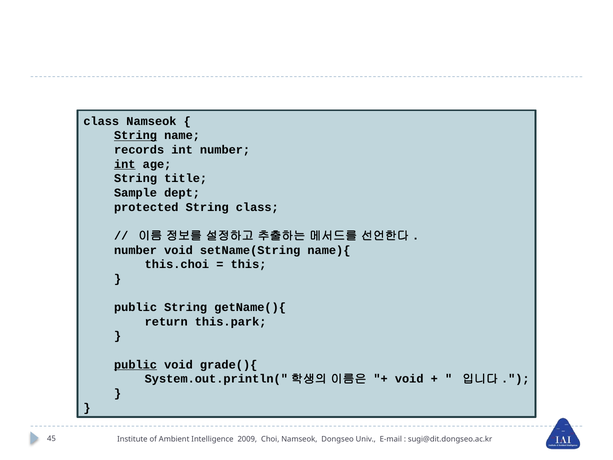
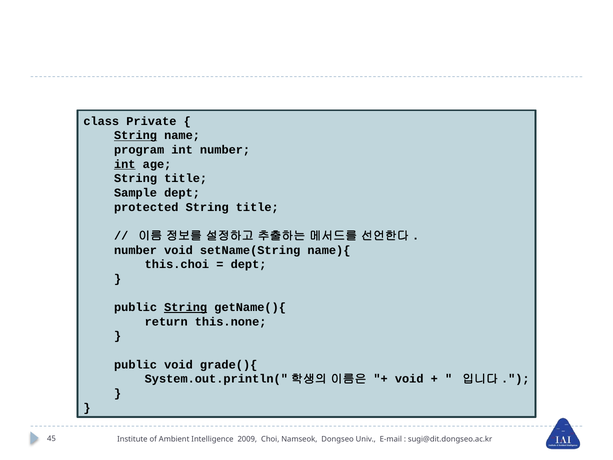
class Namseok: Namseok -> Private
records: records -> program
protected String class: class -> title
this at (249, 264): this -> dept
String at (186, 307) underline: none -> present
this.park: this.park -> this.none
public at (136, 364) underline: present -> none
